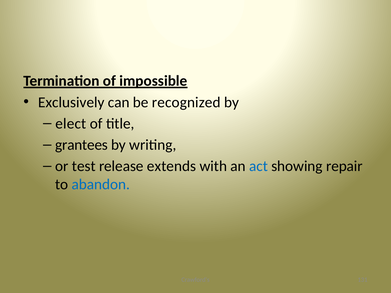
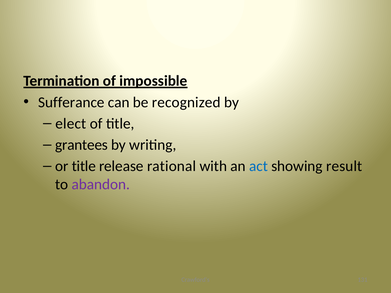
Exclusively: Exclusively -> Sufferance
or test: test -> title
extends: extends -> rational
repair: repair -> result
abandon colour: blue -> purple
